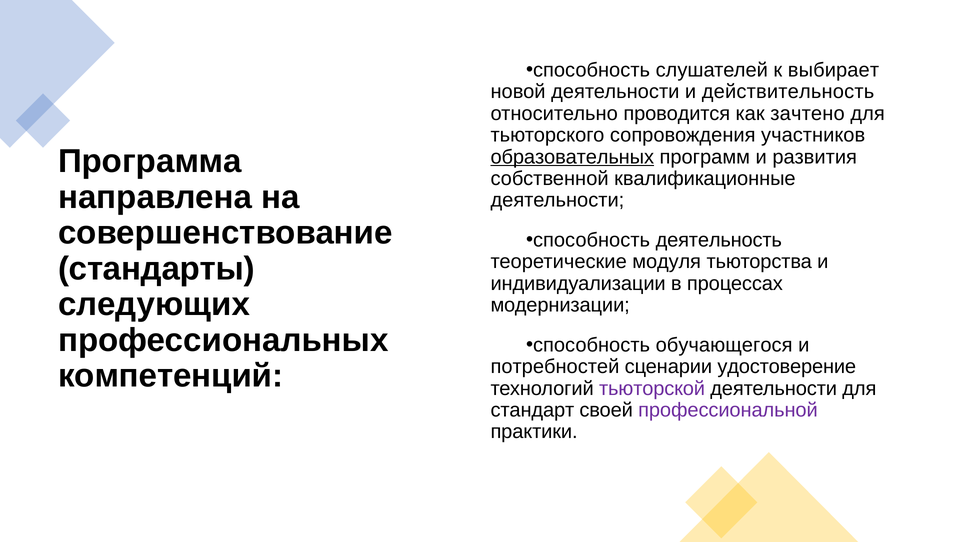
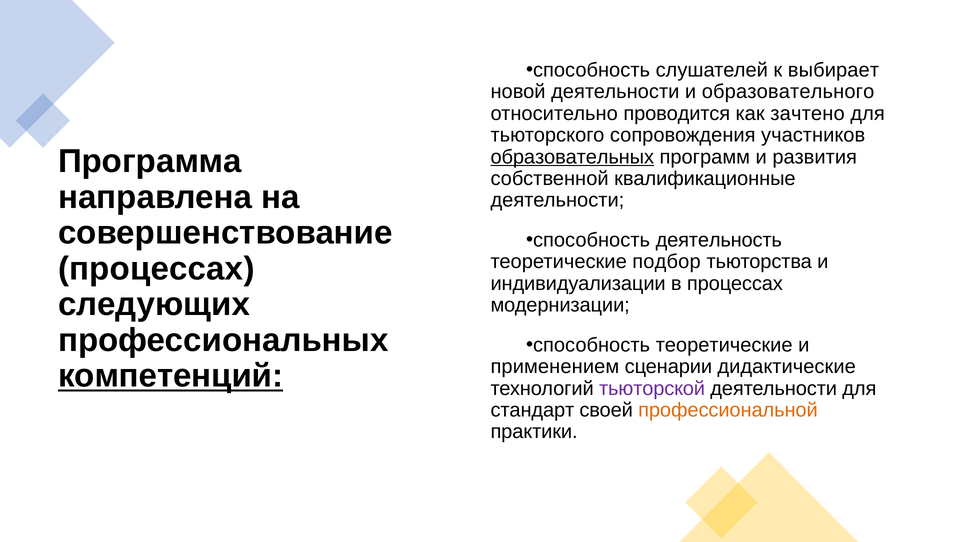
действительность: действительность -> образовательного
модуля: модуля -> подбор
стандарты at (156, 269): стандарты -> процессах
способность обучающегося: обучающегося -> теоретические
потребностей: потребностей -> применением
удостоверение: удостоверение -> дидактические
компетенций underline: none -> present
профессиональной colour: purple -> orange
